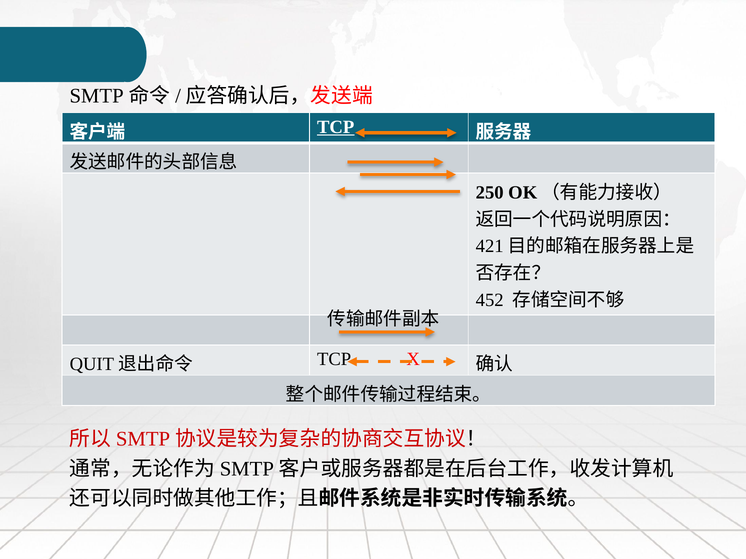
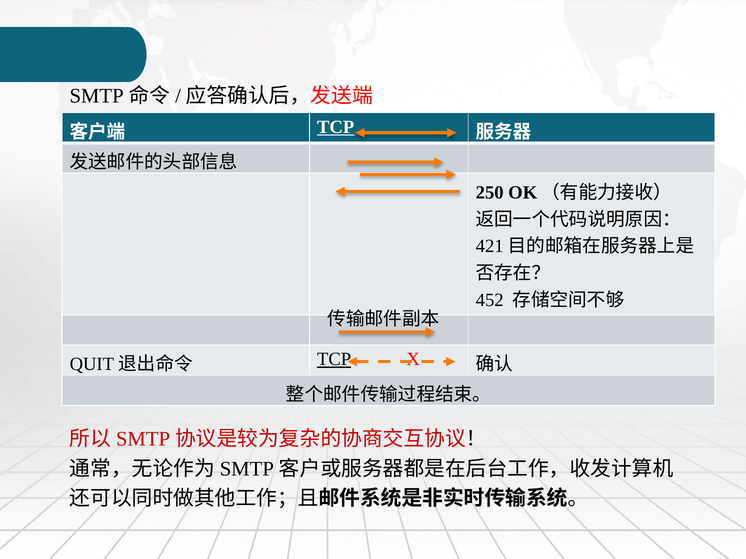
TCP at (334, 360) underline: none -> present
